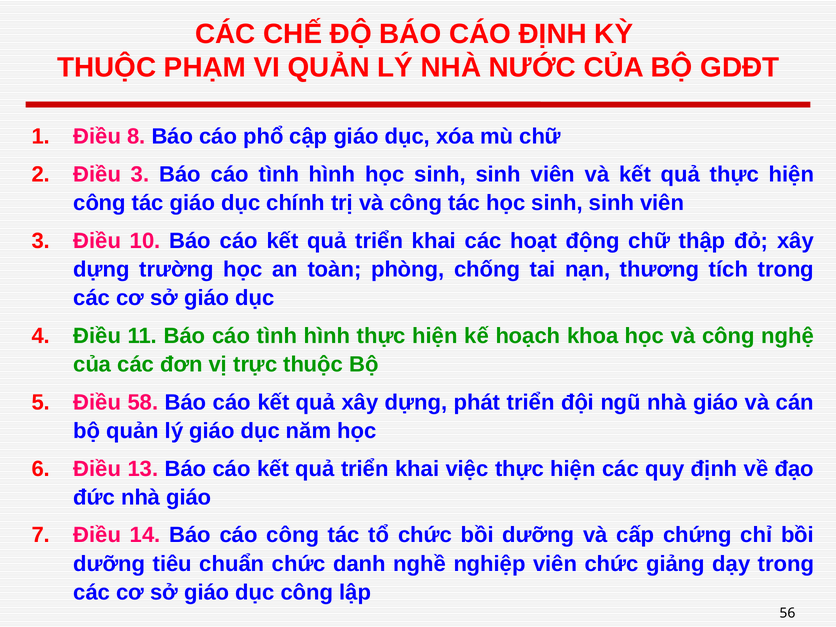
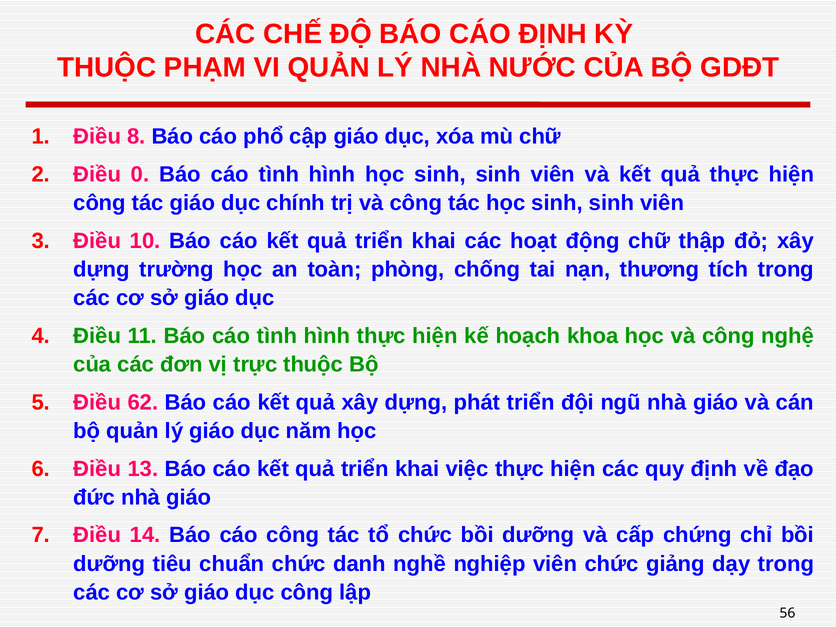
Điều 3: 3 -> 0
58: 58 -> 62
